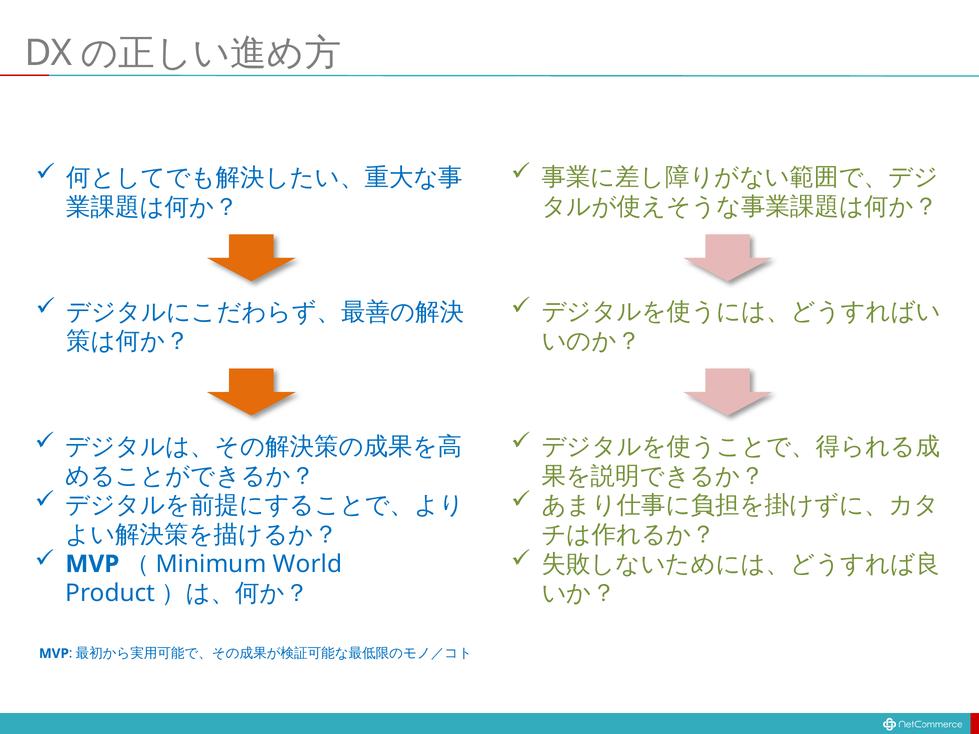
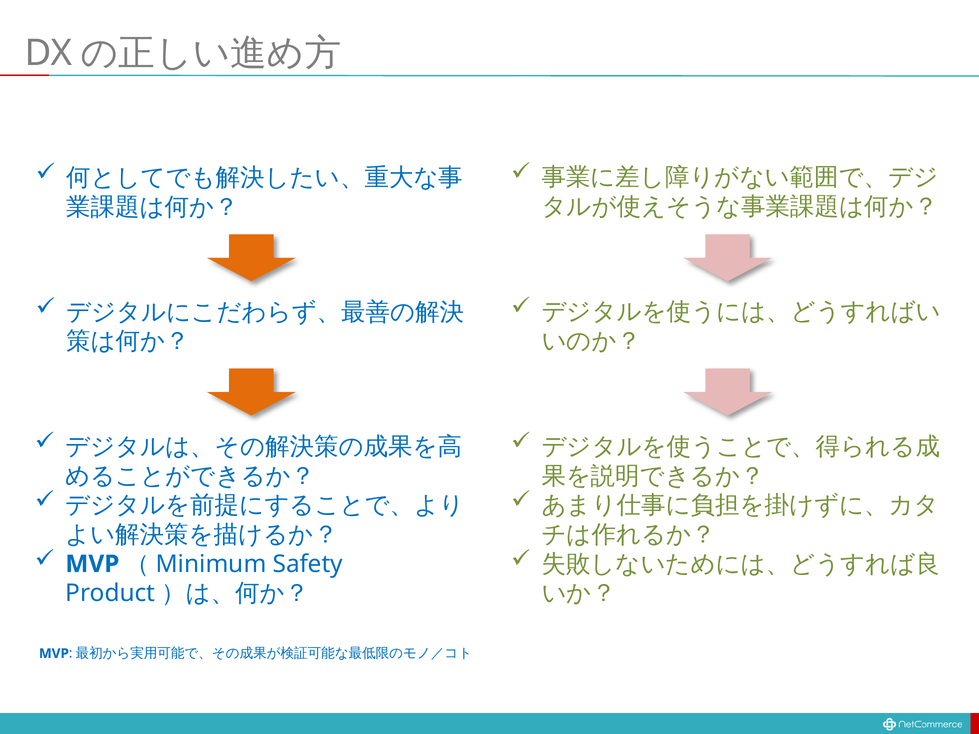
World: World -> Safety
